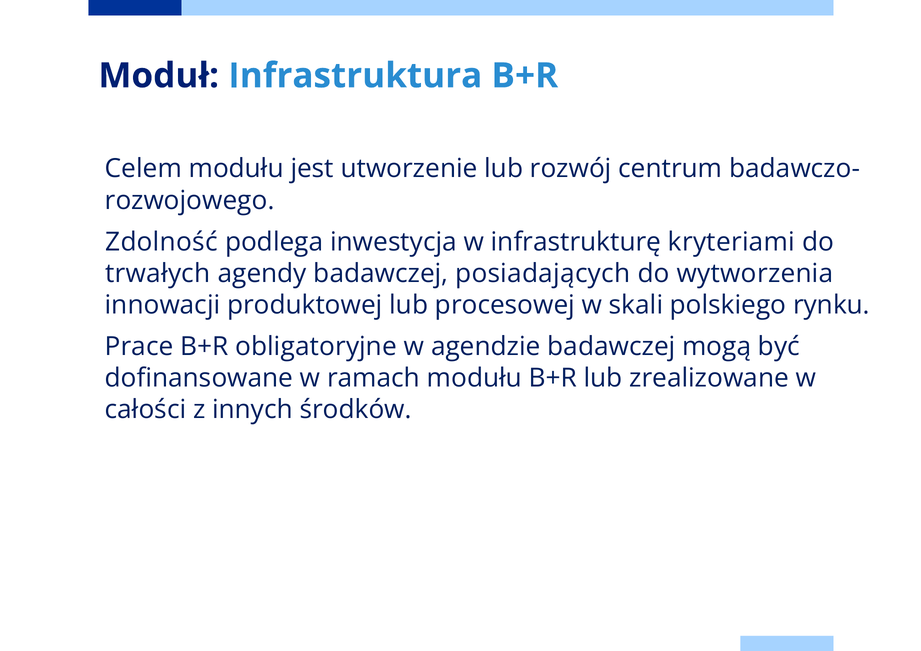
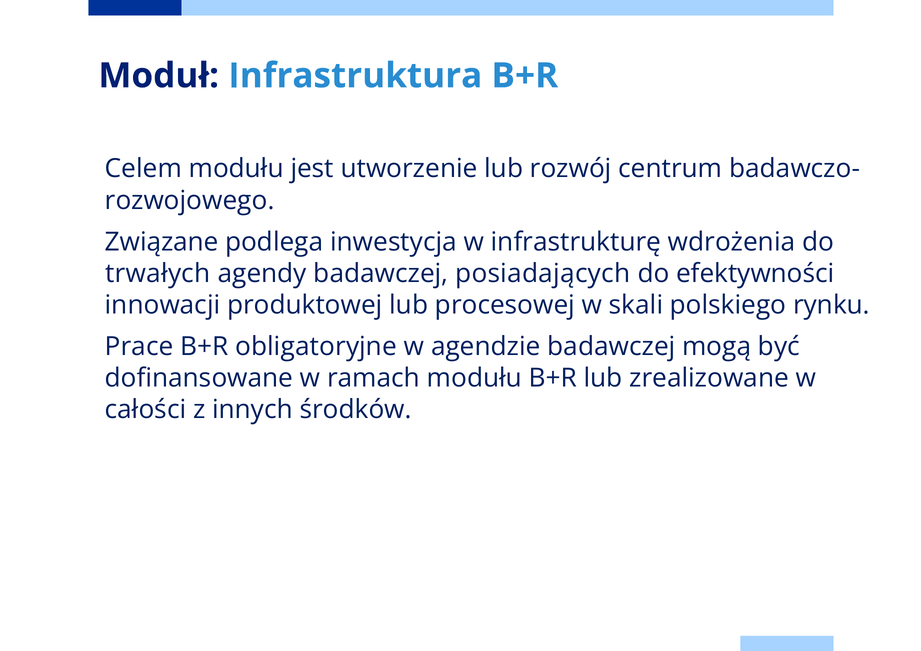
Zdolność: Zdolność -> Związane
kryteriami: kryteriami -> wdrożenia
wytworzenia: wytworzenia -> efektywności
